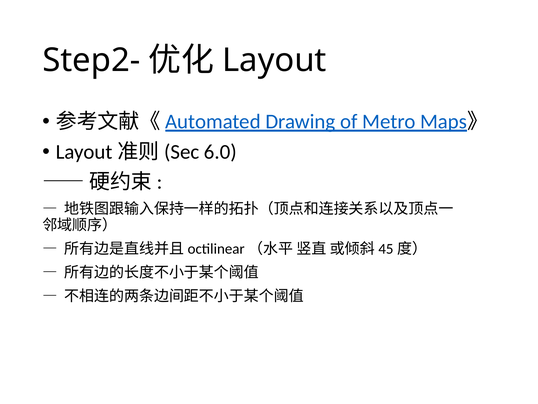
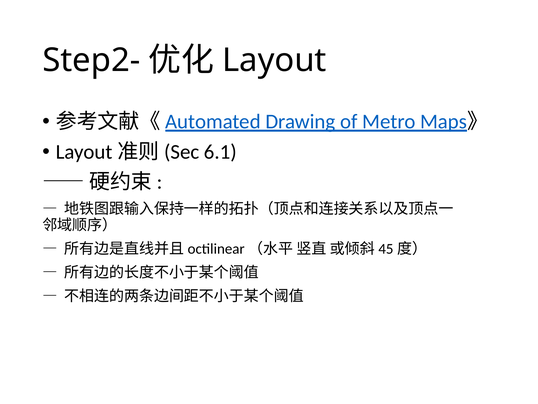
6.0: 6.0 -> 6.1
